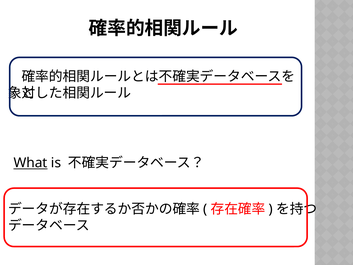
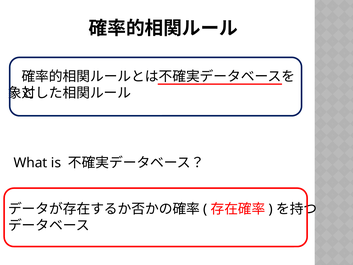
What underline: present -> none
